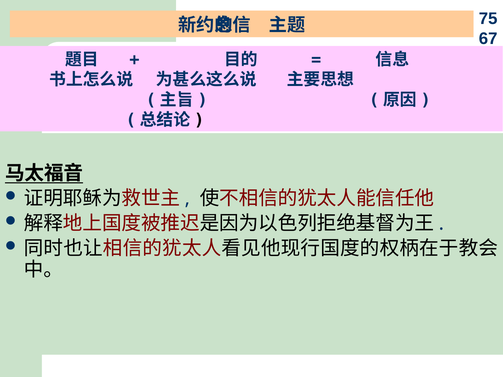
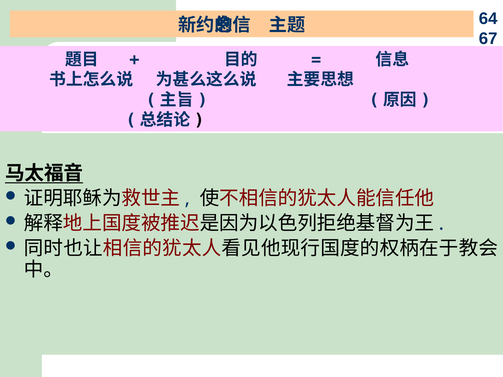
75: 75 -> 64
